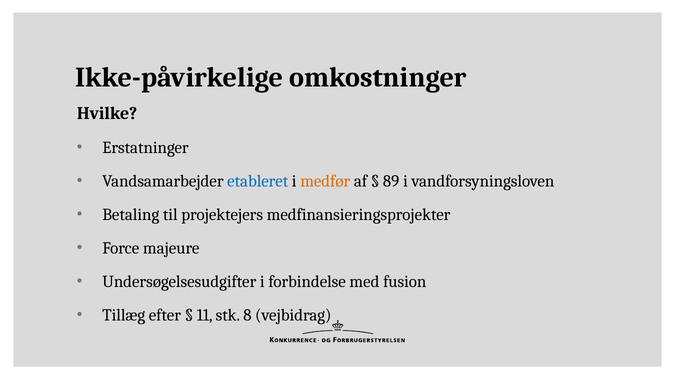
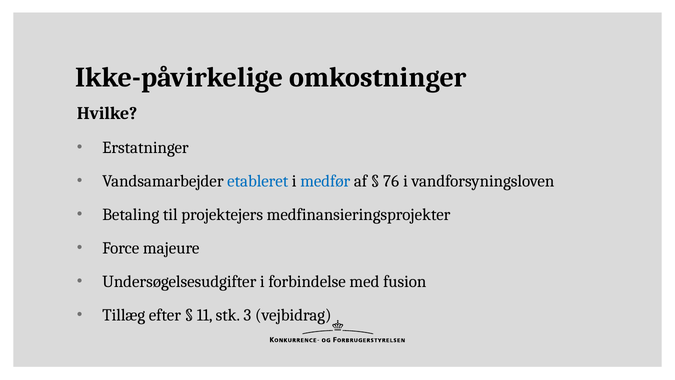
medfør colour: orange -> blue
89: 89 -> 76
8: 8 -> 3
